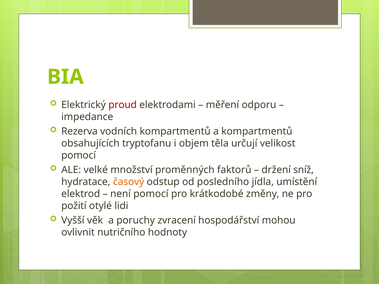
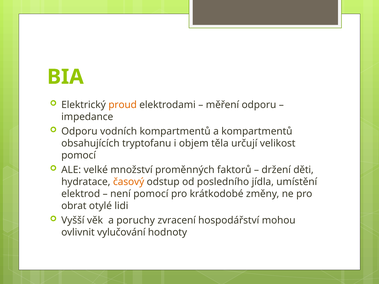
proud colour: red -> orange
Rezerva at (79, 131): Rezerva -> Odporu
sníž: sníž -> děti
požití: požití -> obrat
nutričního: nutričního -> vylučování
